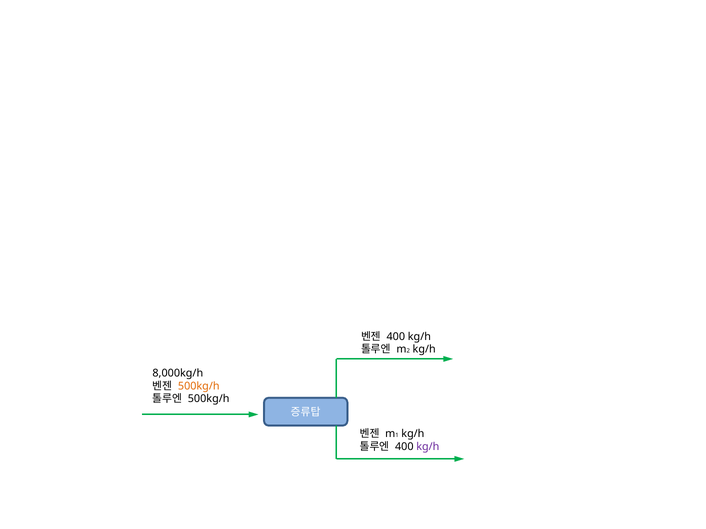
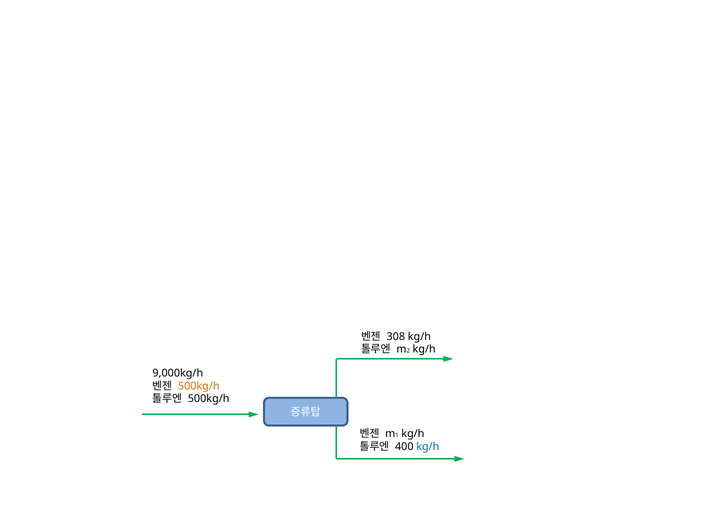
400 at (396, 337): 400 -> 308
8,000kg/h: 8,000kg/h -> 9,000kg/h
kg/h at (428, 447) colour: purple -> blue
